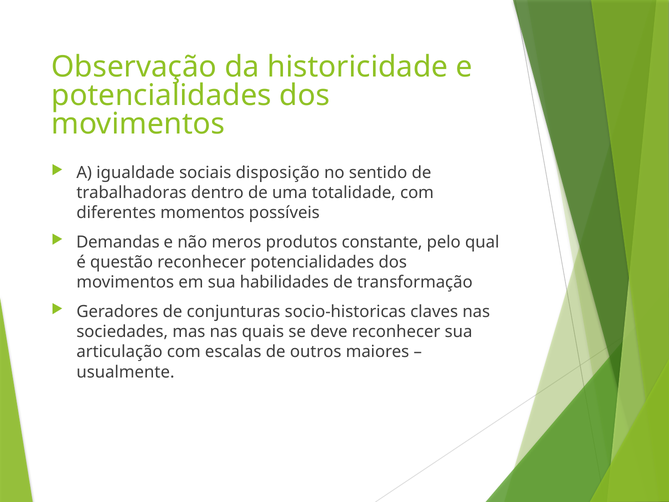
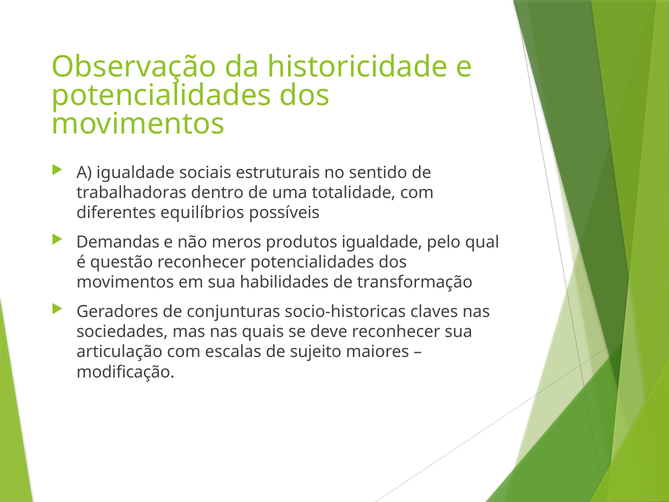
disposição: disposição -> estruturais
momentos: momentos -> equilíbrios
produtos constante: constante -> igualdade
outros: outros -> sujeito
usualmente: usualmente -> modificação
